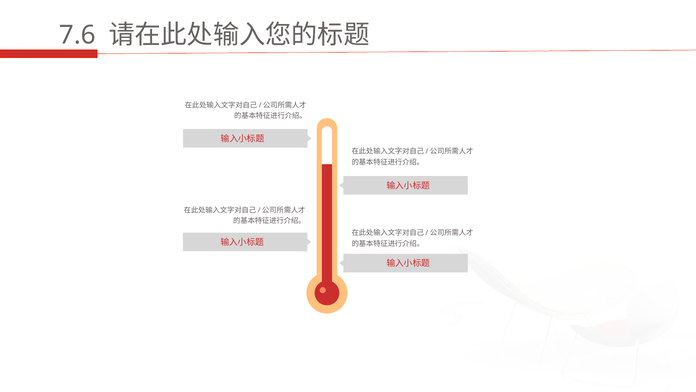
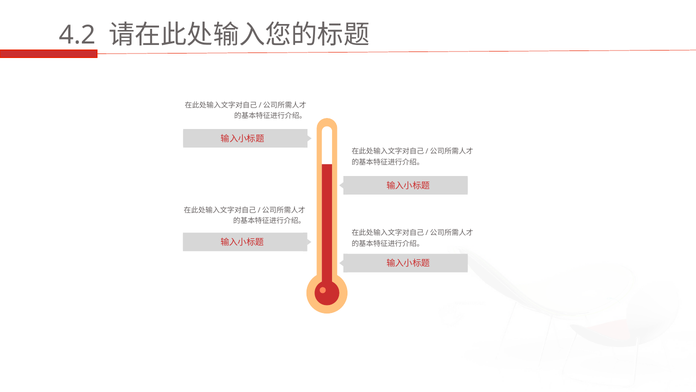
7.6: 7.6 -> 4.2
